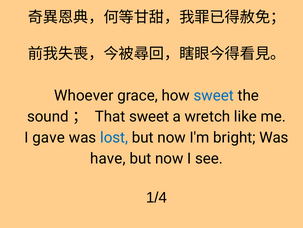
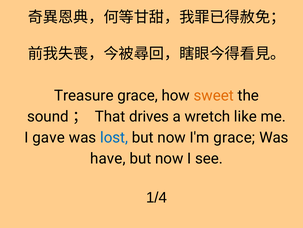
Whoever: Whoever -> Treasure
sweet at (214, 95) colour: blue -> orange
That sweet: sweet -> drives
I'm bright: bright -> grace
